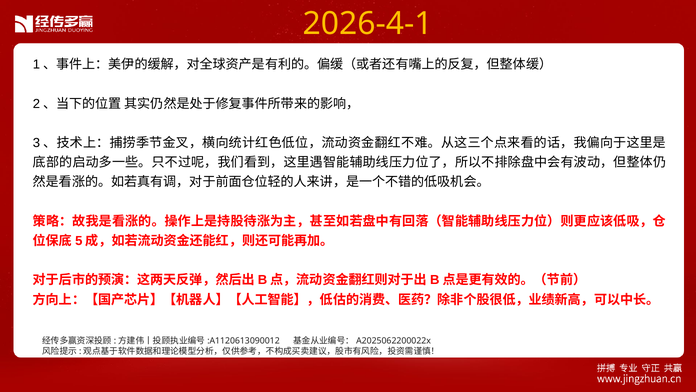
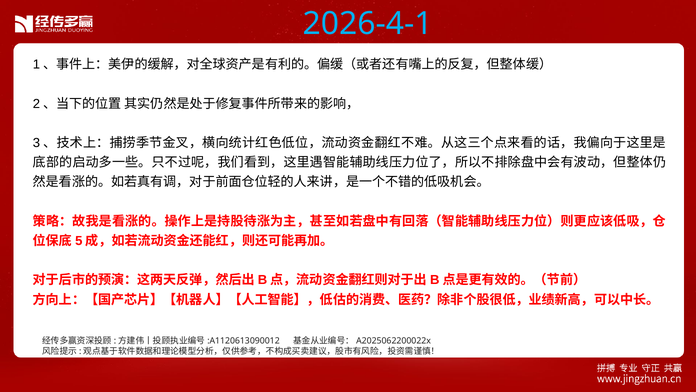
2026-4-1 colour: yellow -> light blue
